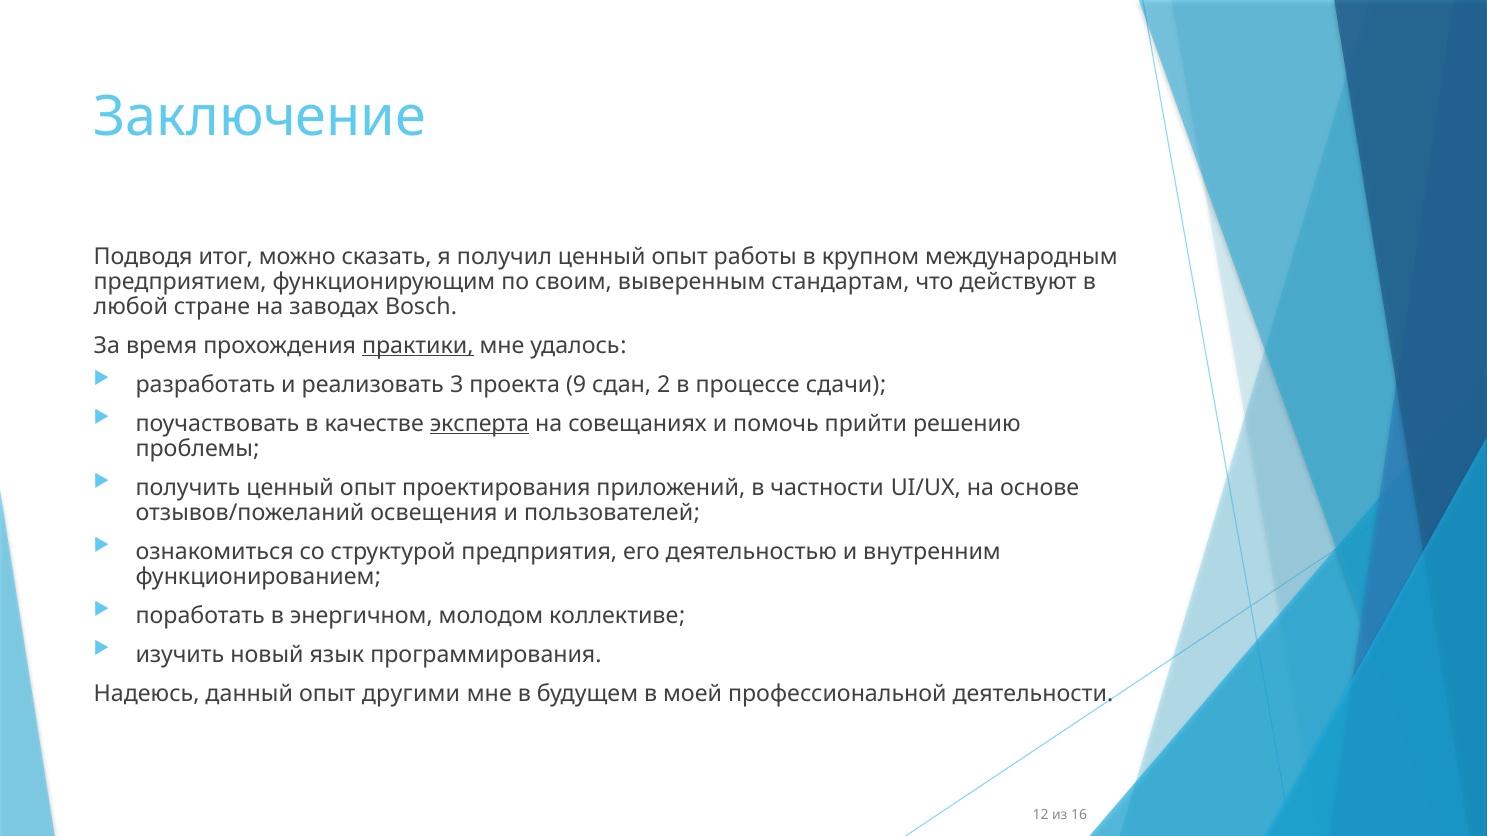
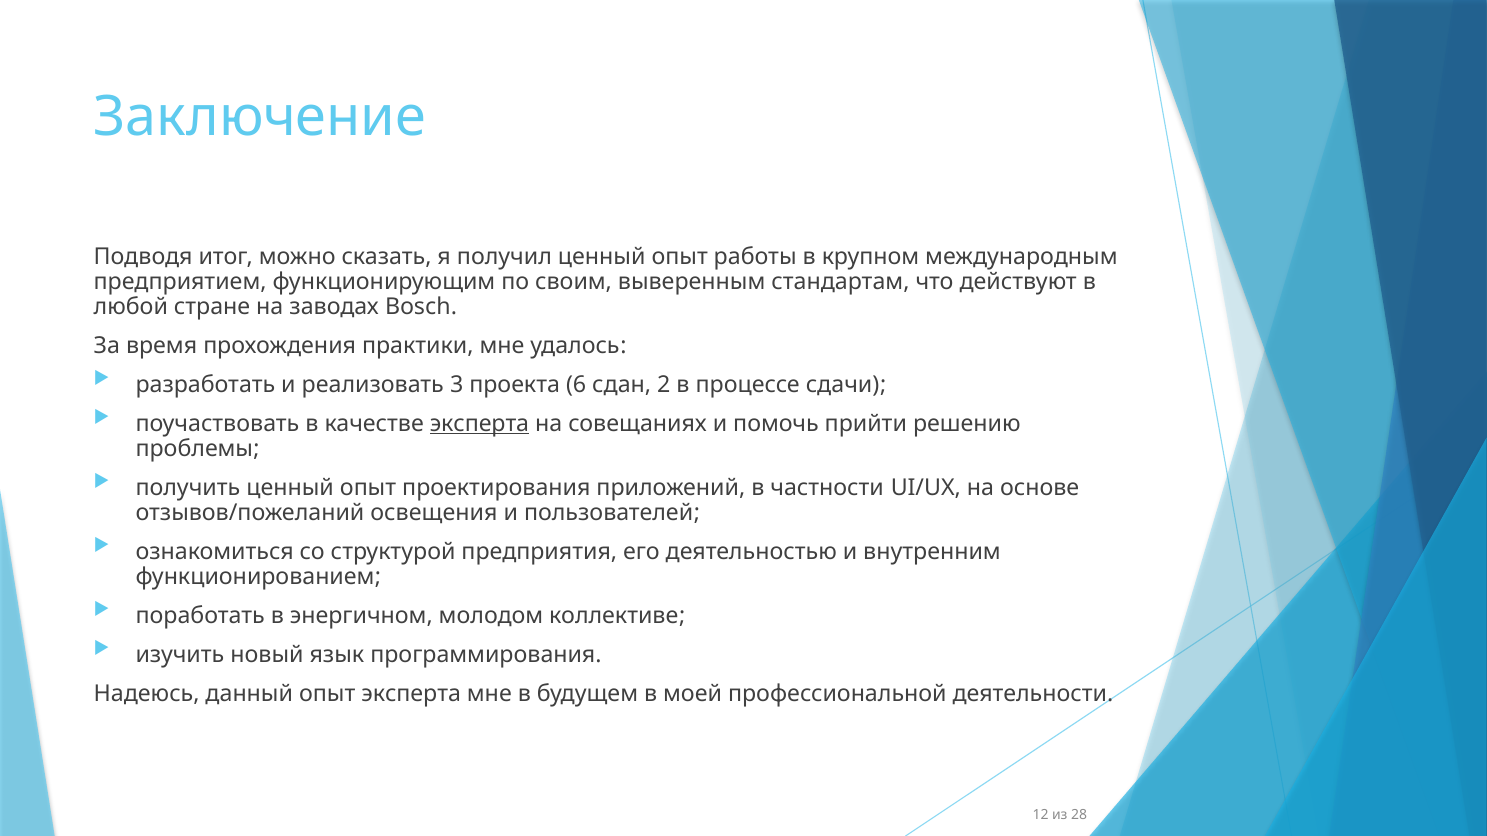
практики underline: present -> none
9: 9 -> 6
опыт другими: другими -> эксперта
16: 16 -> 28
